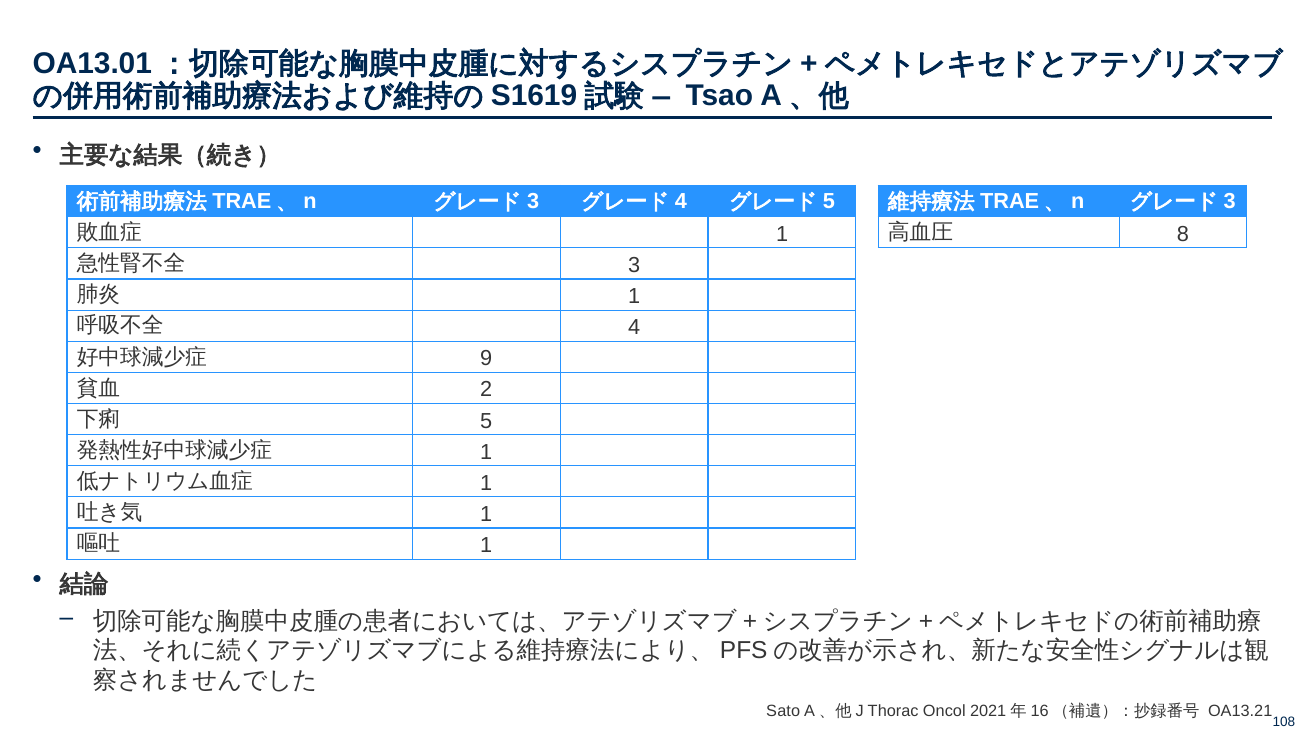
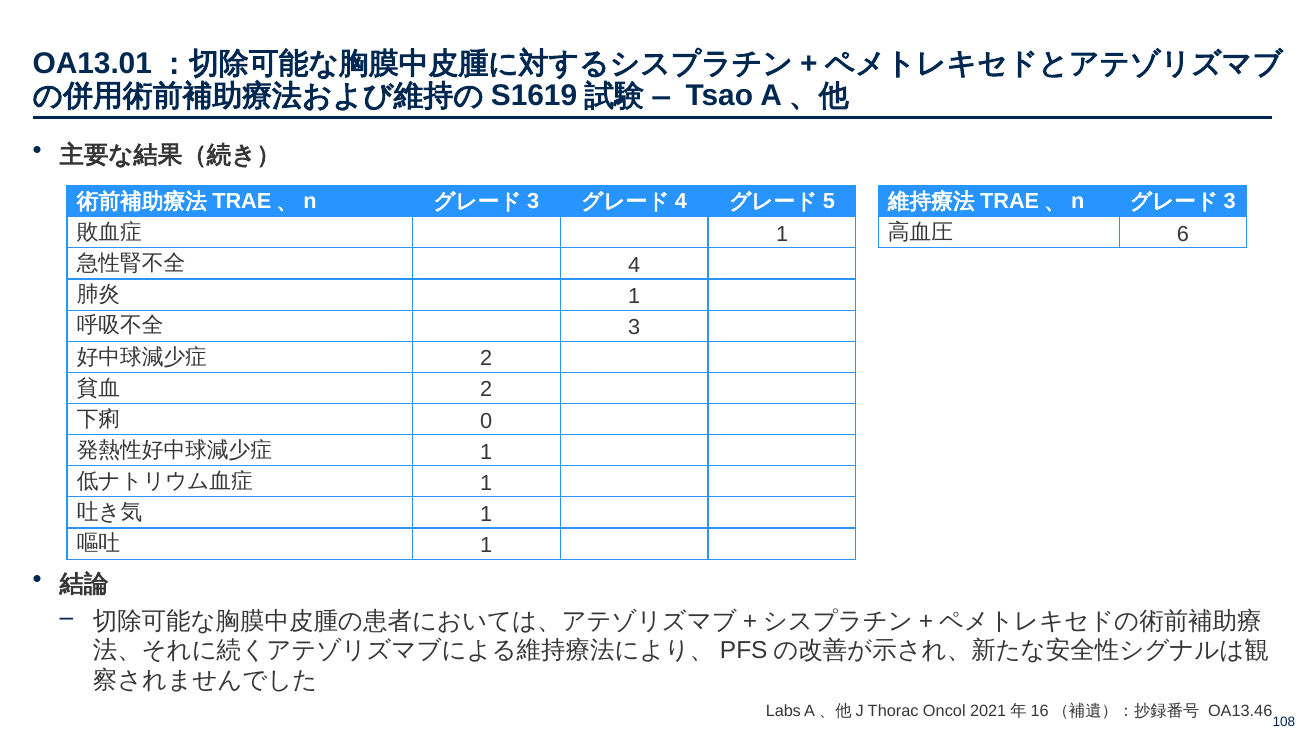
8: 8 -> 6
3: 3 -> 4
4: 4 -> 3
9 at (486, 359): 9 -> 2
5: 5 -> 0
Sato: Sato -> Labs
OA13.21: OA13.21 -> OA13.46
